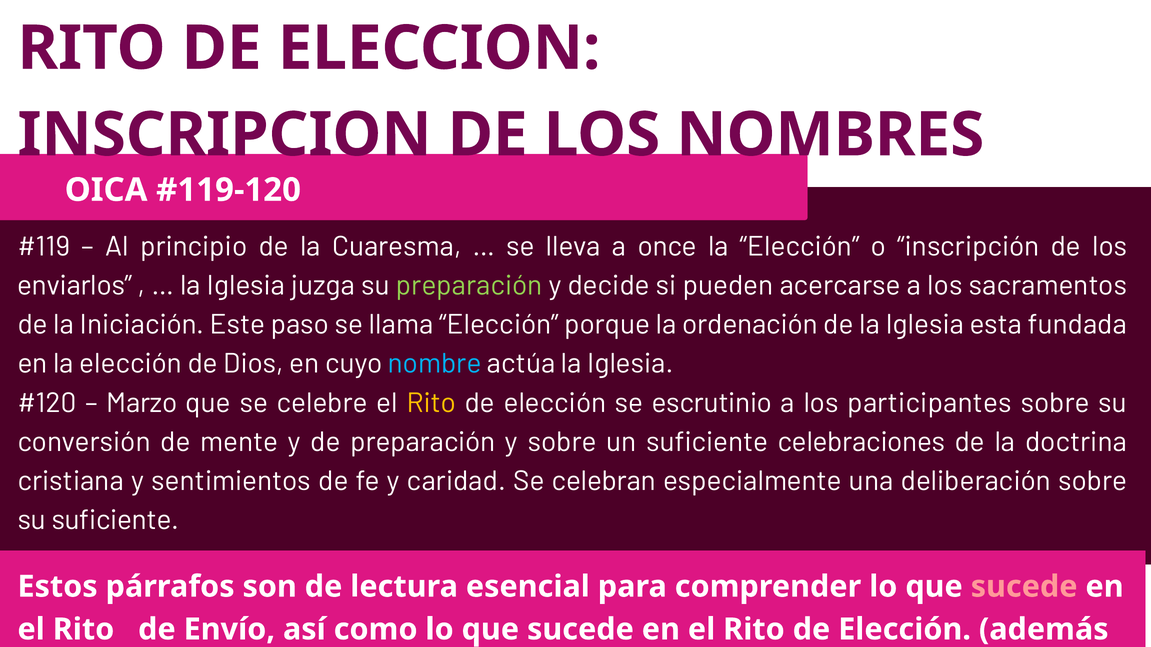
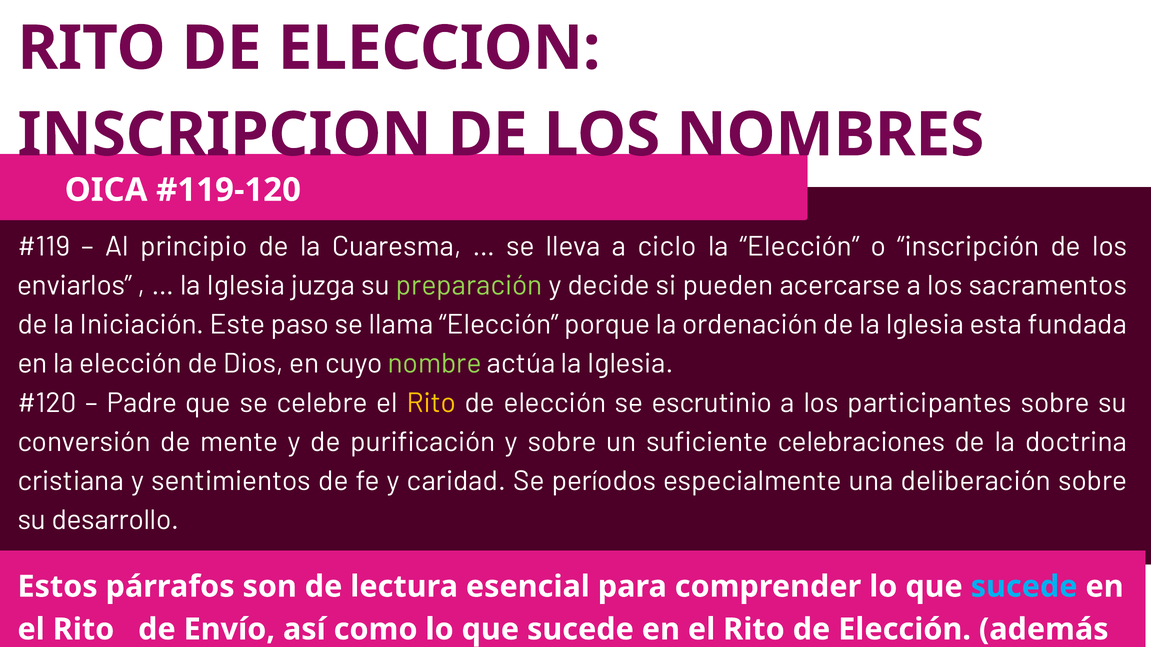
once: once -> ciclo
nombre colour: light blue -> light green
Marzo: Marzo -> Padre
de preparación: preparación -> purificación
celebran: celebran -> períodos
su suficiente: suficiente -> desarrollo
sucede at (1024, 587) colour: pink -> light blue
